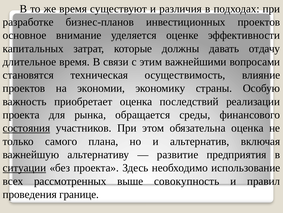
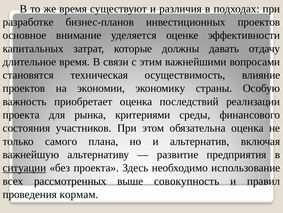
обращается: обращается -> критериями
состояния underline: present -> none
границе: границе -> кормам
